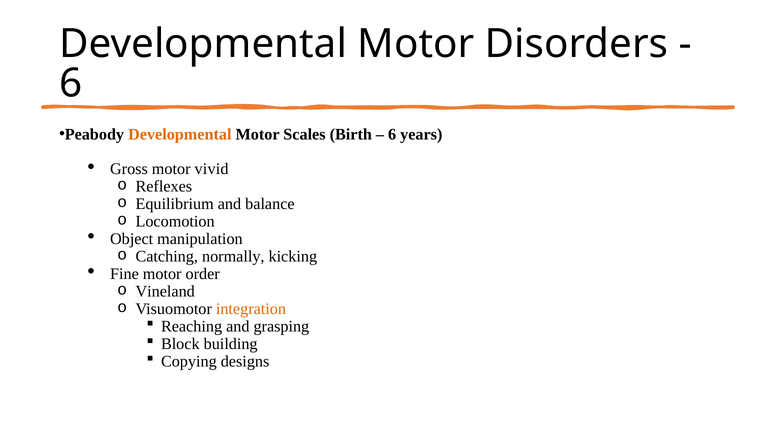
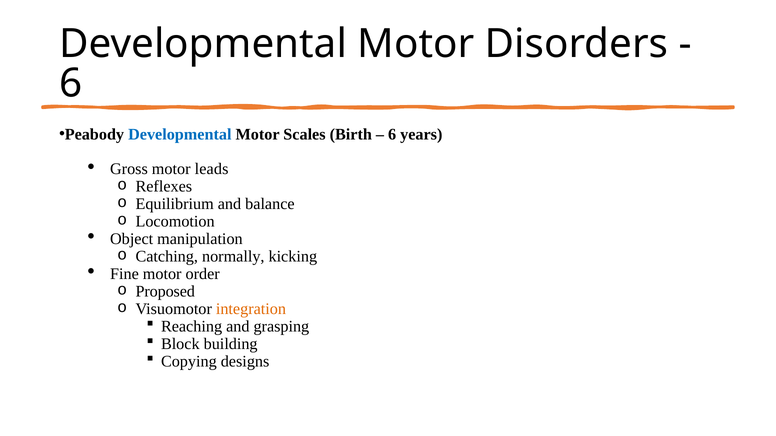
Developmental at (180, 134) colour: orange -> blue
vivid: vivid -> leads
Vineland: Vineland -> Proposed
